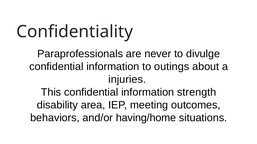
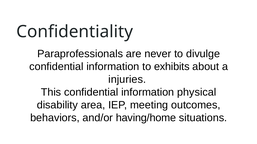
outings: outings -> exhibits
strength: strength -> physical
